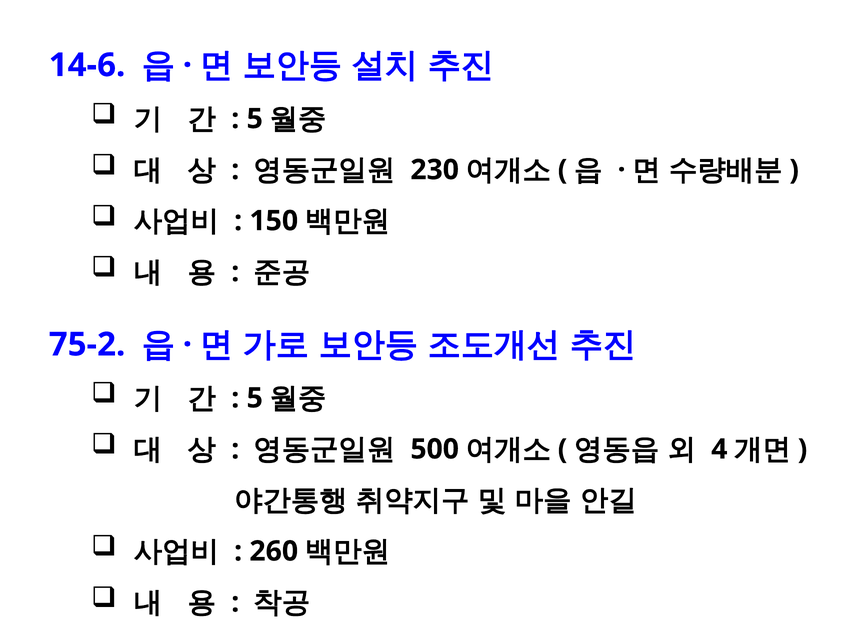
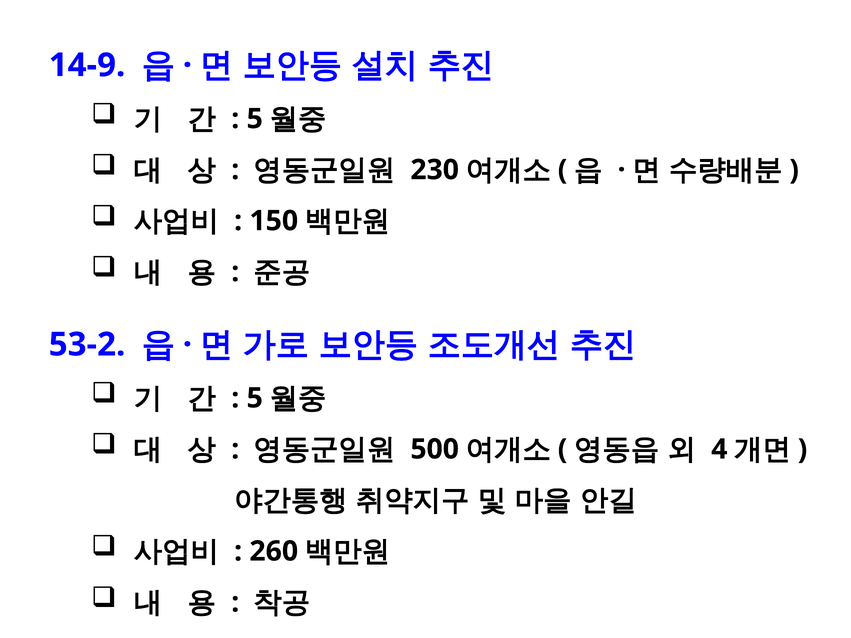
14-6: 14-6 -> 14-9
75-2: 75-2 -> 53-2
